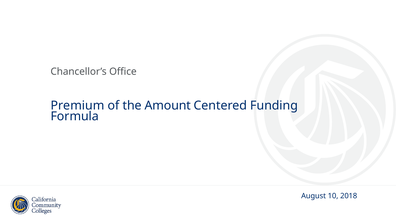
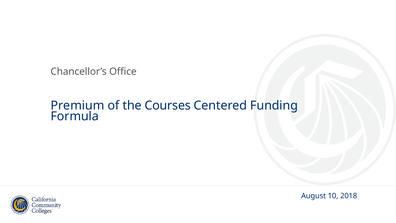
Amount: Amount -> Courses
